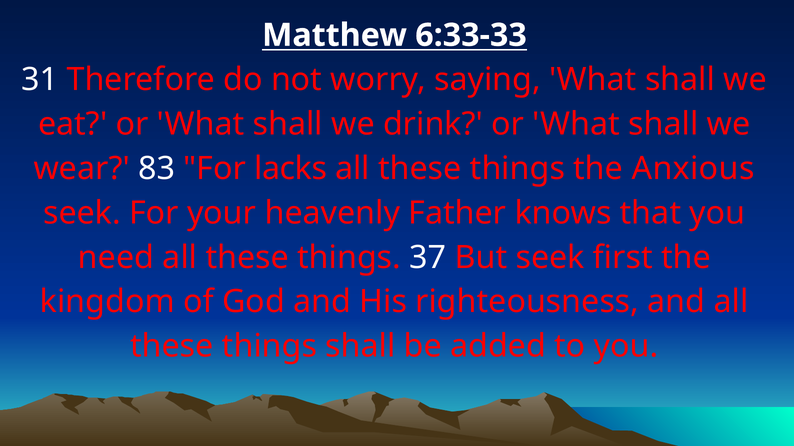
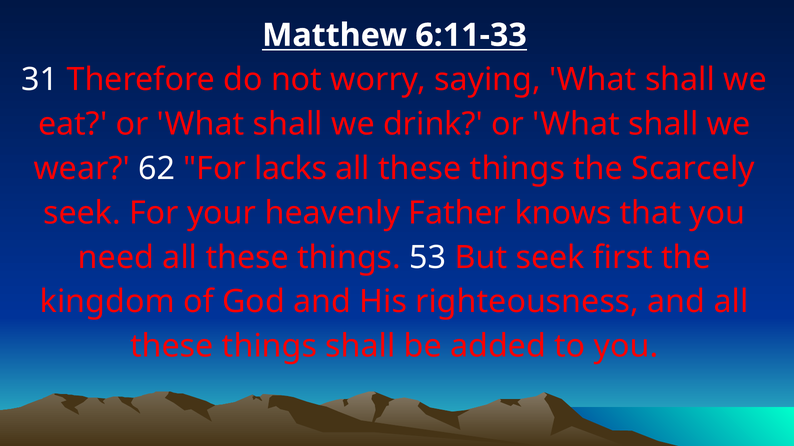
6:33-33: 6:33-33 -> 6:11-33
83: 83 -> 62
Anxious: Anxious -> Scarcely
37: 37 -> 53
